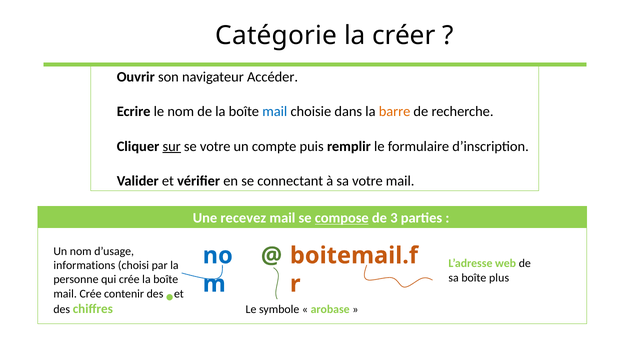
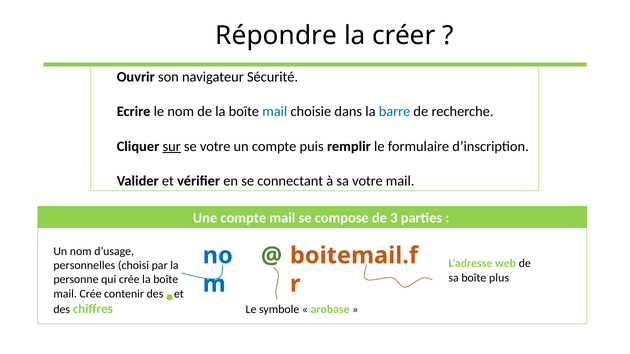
Catégorie: Catégorie -> Répondre
Accéder: Accéder -> Sécurité
barre colour: orange -> blue
recevez at (243, 218): recevez -> compte
compose underline: present -> none
informations: informations -> personnelles
